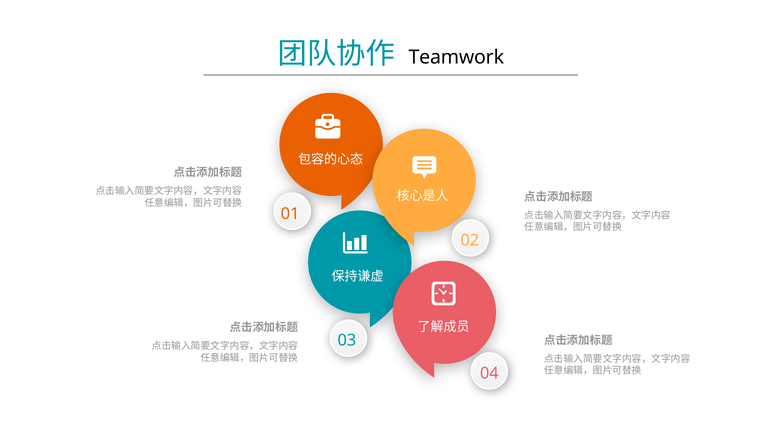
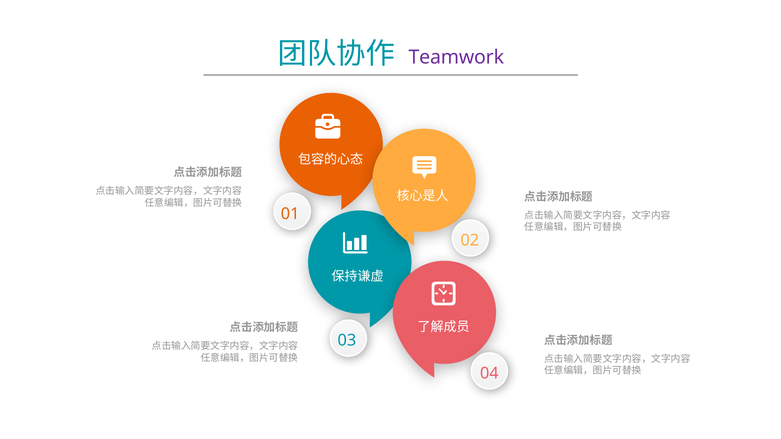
Teamwork colour: black -> purple
